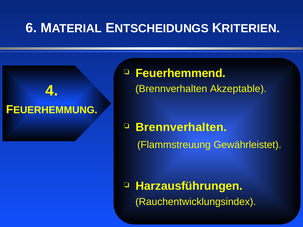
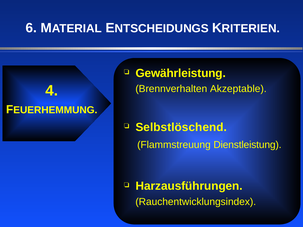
Feuerhemmend: Feuerhemmend -> Gewährleistung
Brennverhalten at (181, 127): Brennverhalten -> Selbstlöschend
Gewährleistet: Gewährleistet -> Dienstleistung
